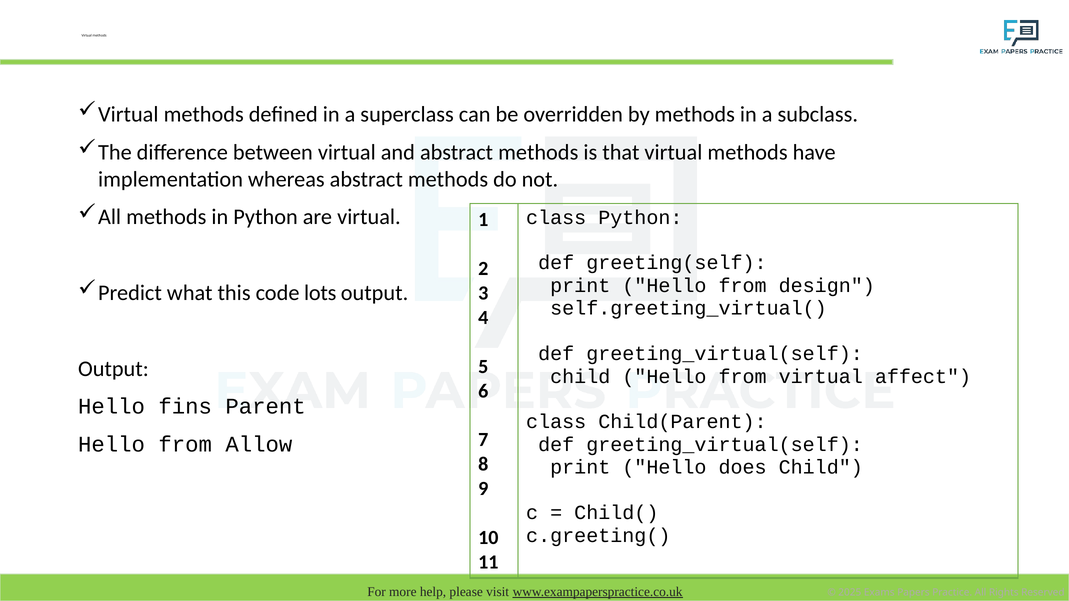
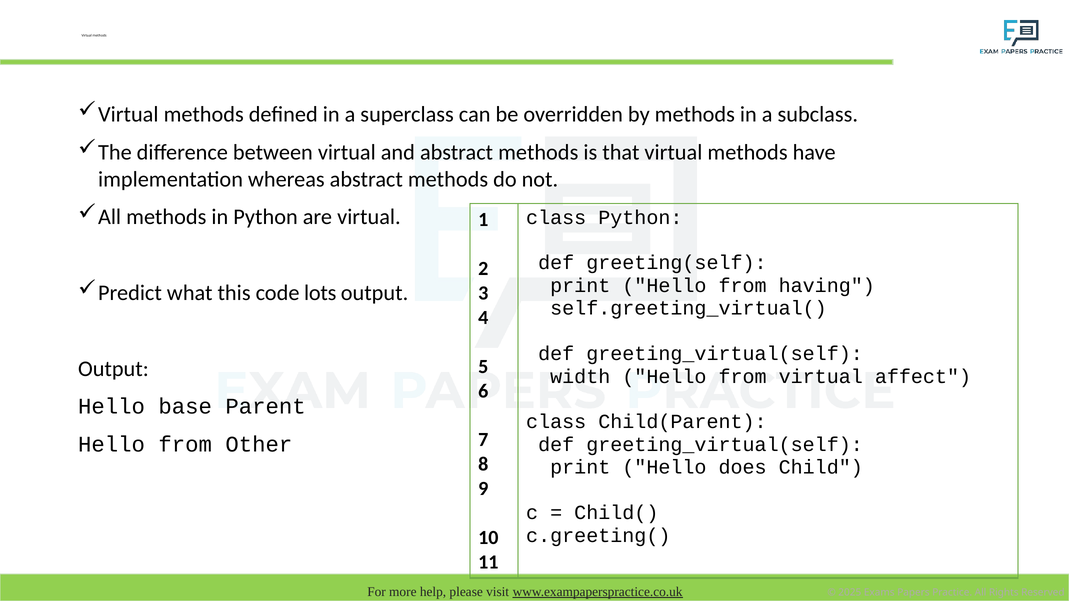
design: design -> having
child at (580, 377): child -> width
fins: fins -> base
Allow: Allow -> Other
